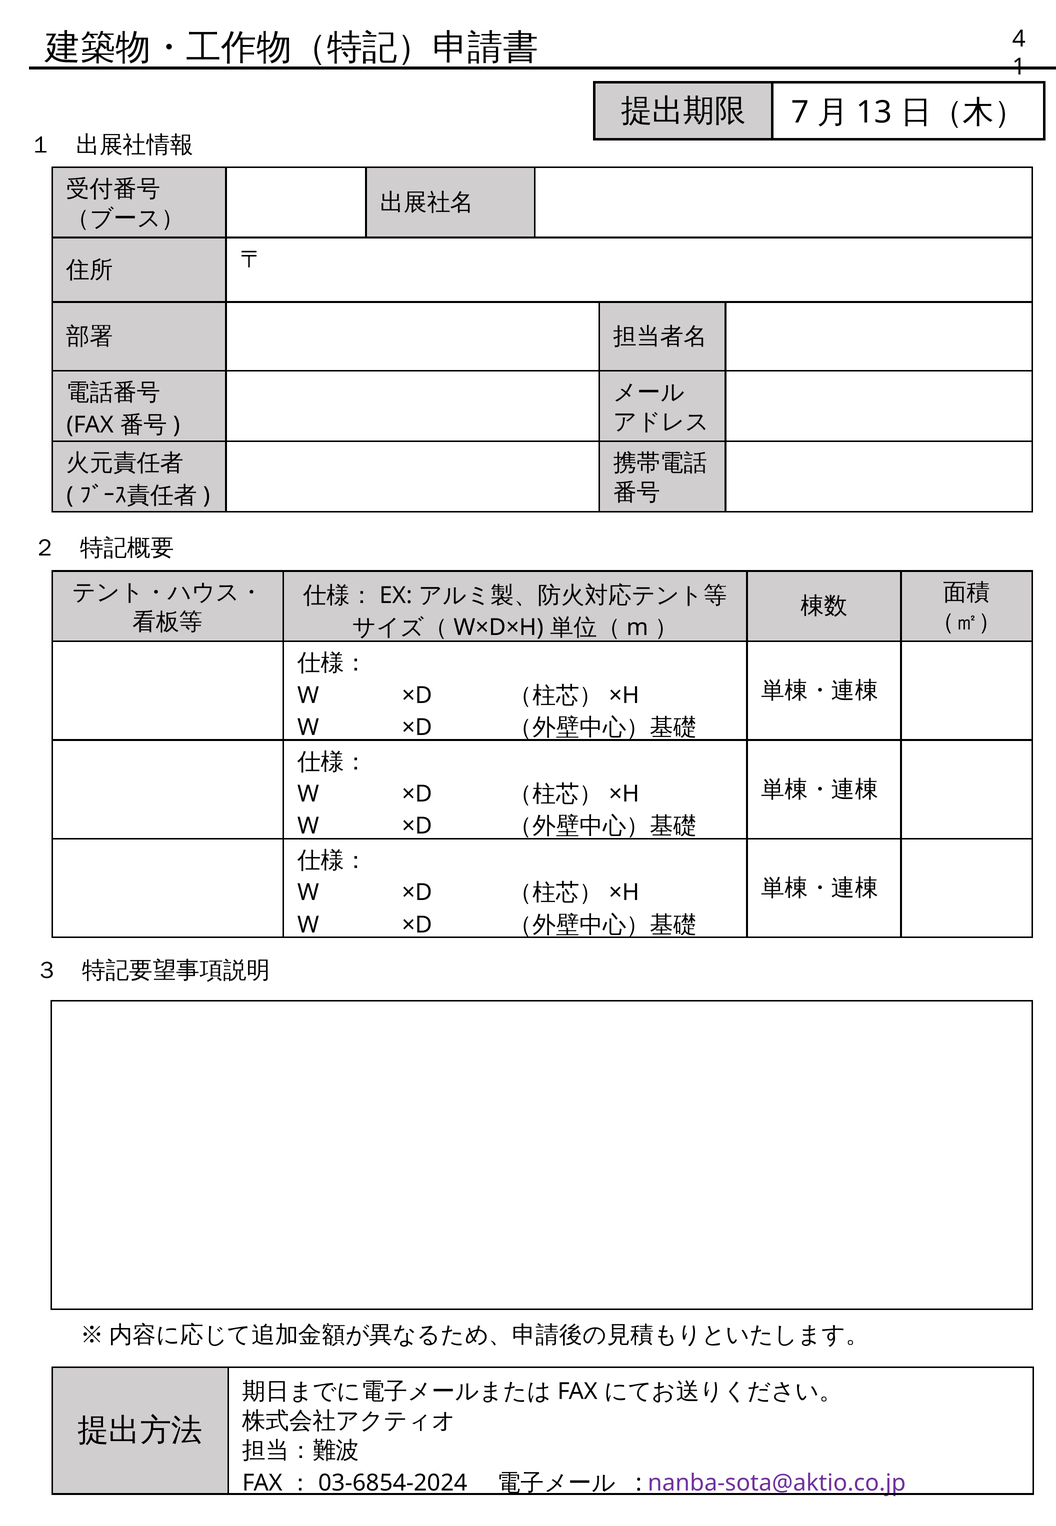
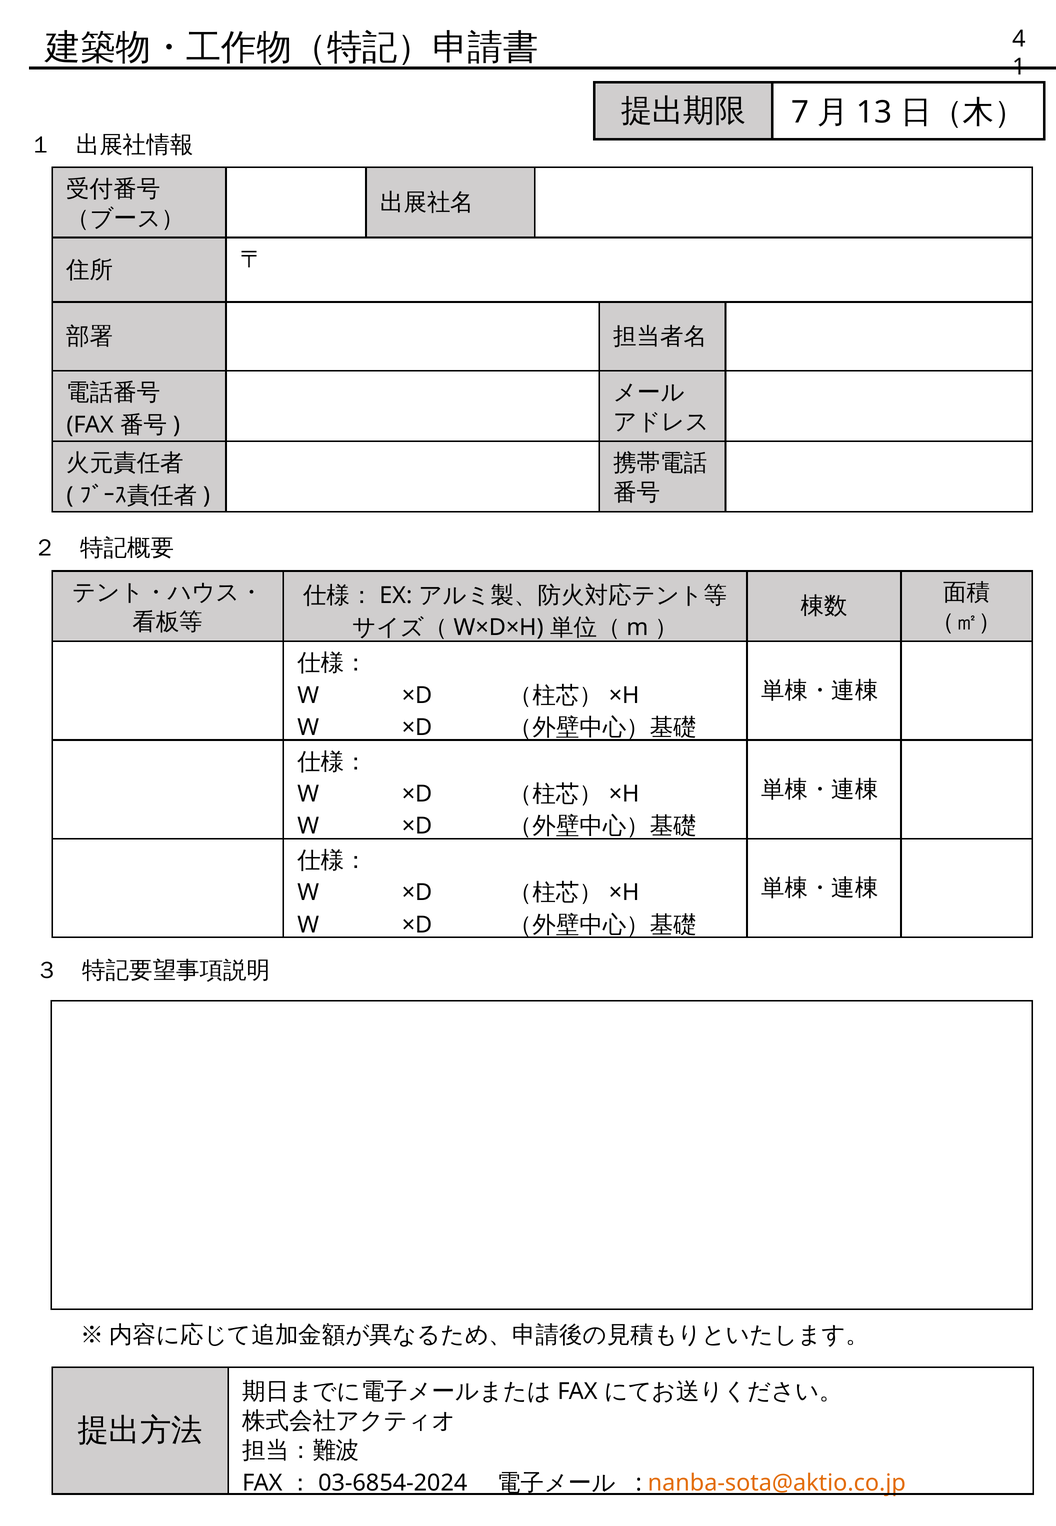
nanba-sota@aktio.co.jp colour: purple -> orange
